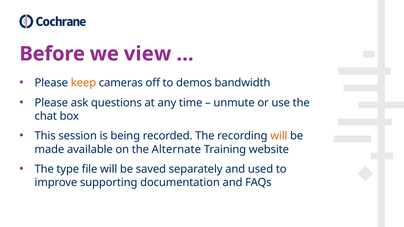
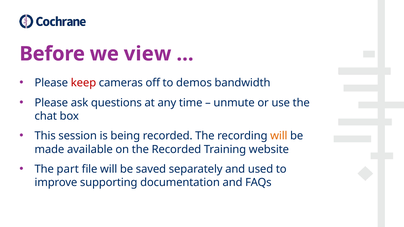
keep colour: orange -> red
the Alternate: Alternate -> Recorded
type: type -> part
